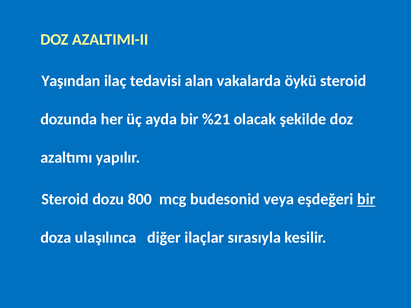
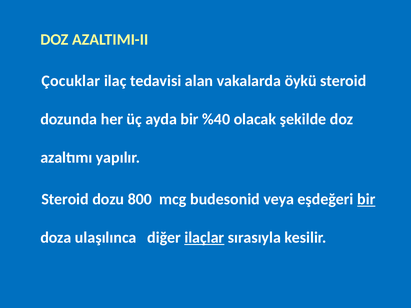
Yaşından: Yaşından -> Çocuklar
%21: %21 -> %40
ilaçlar underline: none -> present
